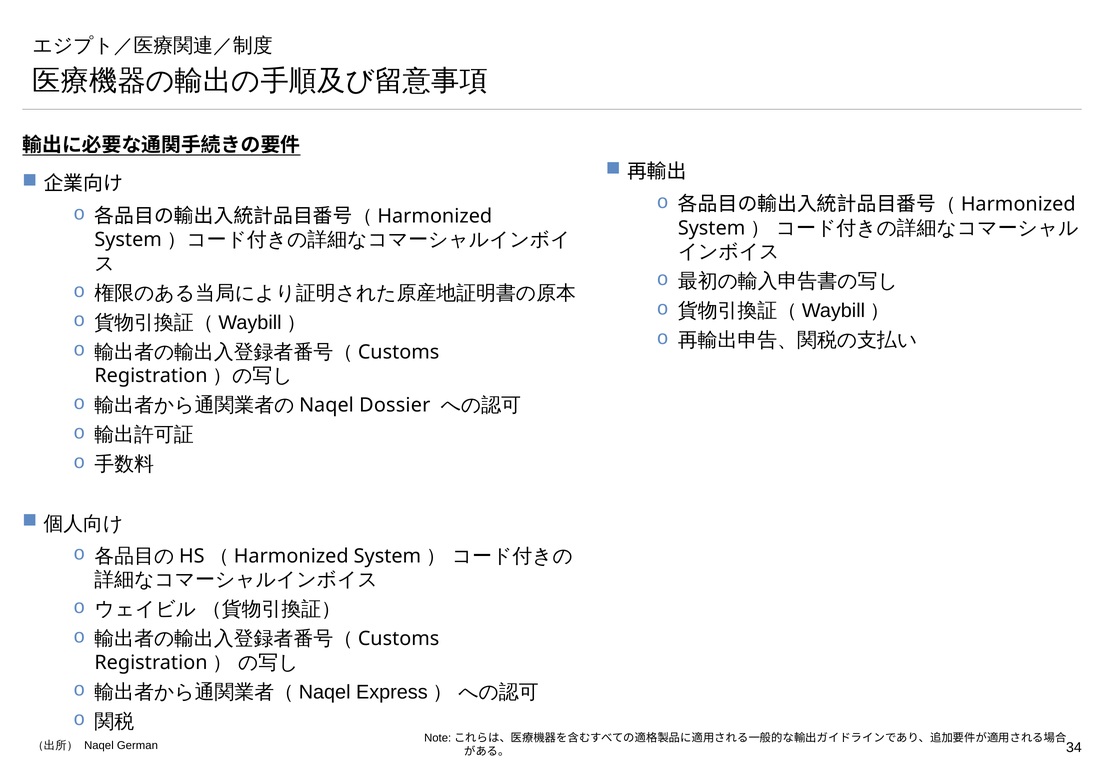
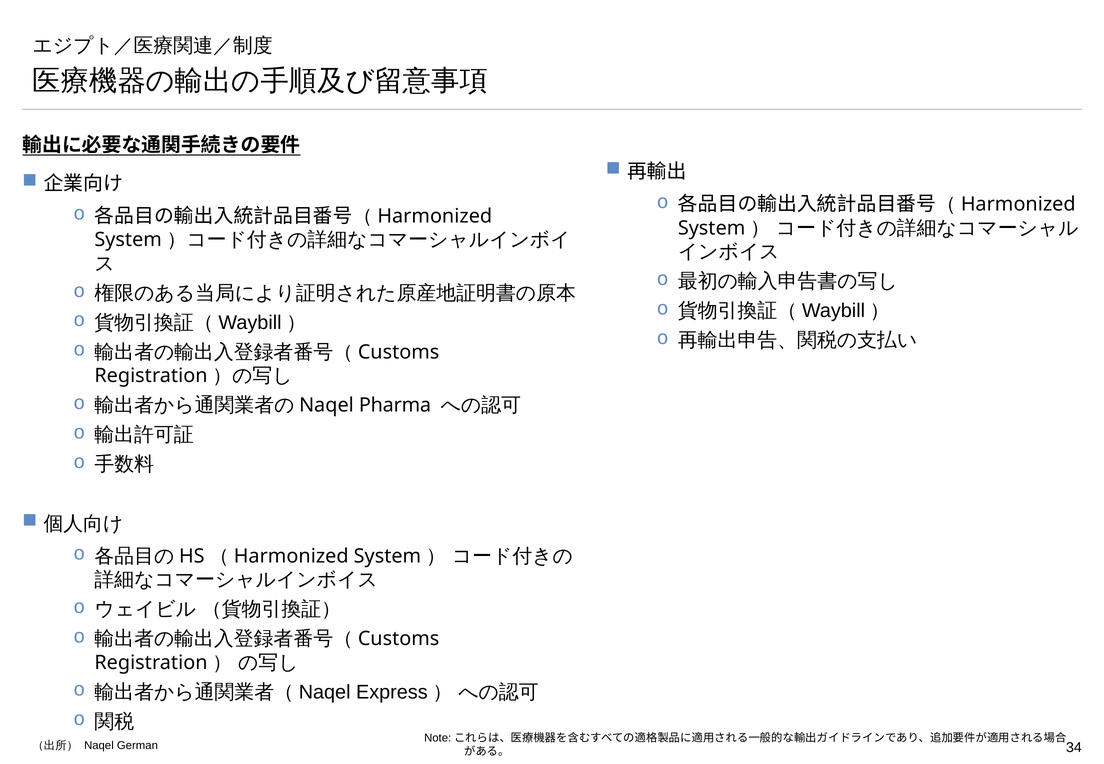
Dossier: Dossier -> Pharma
